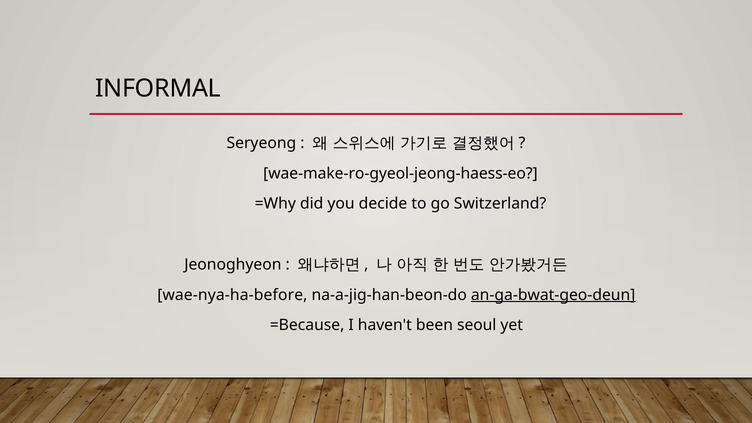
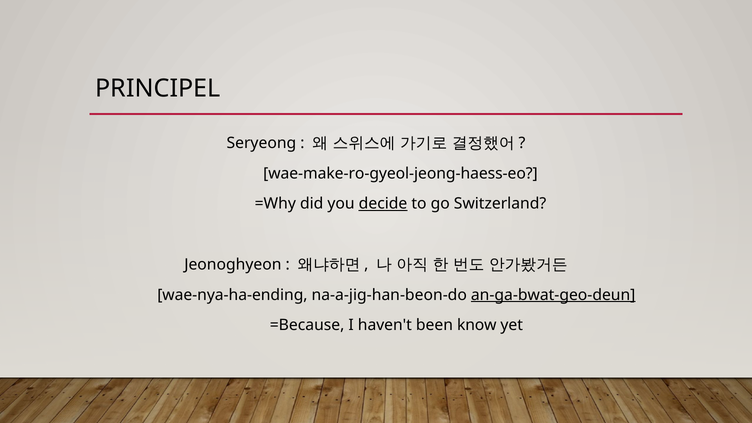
INFORMAL: INFORMAL -> PRINCIPEL
decide underline: none -> present
wae-nya-ha-before: wae-nya-ha-before -> wae-nya-ha-ending
seoul: seoul -> know
